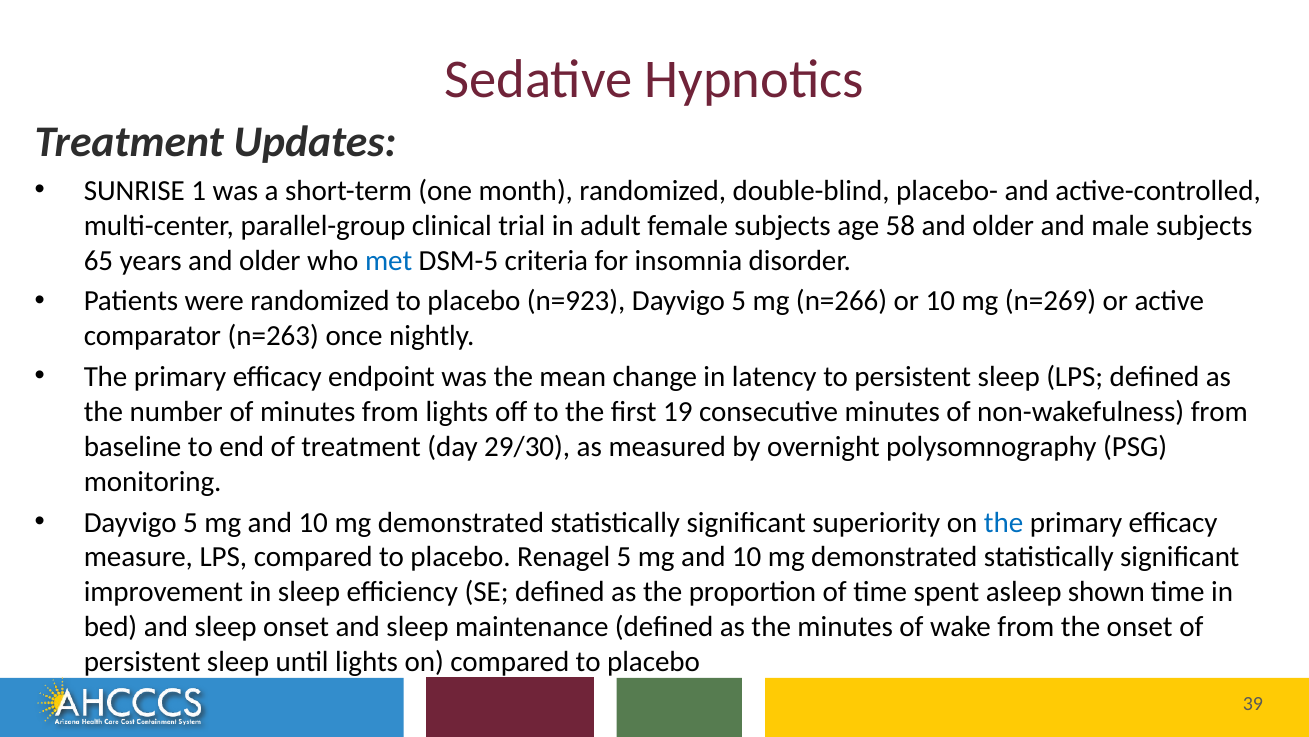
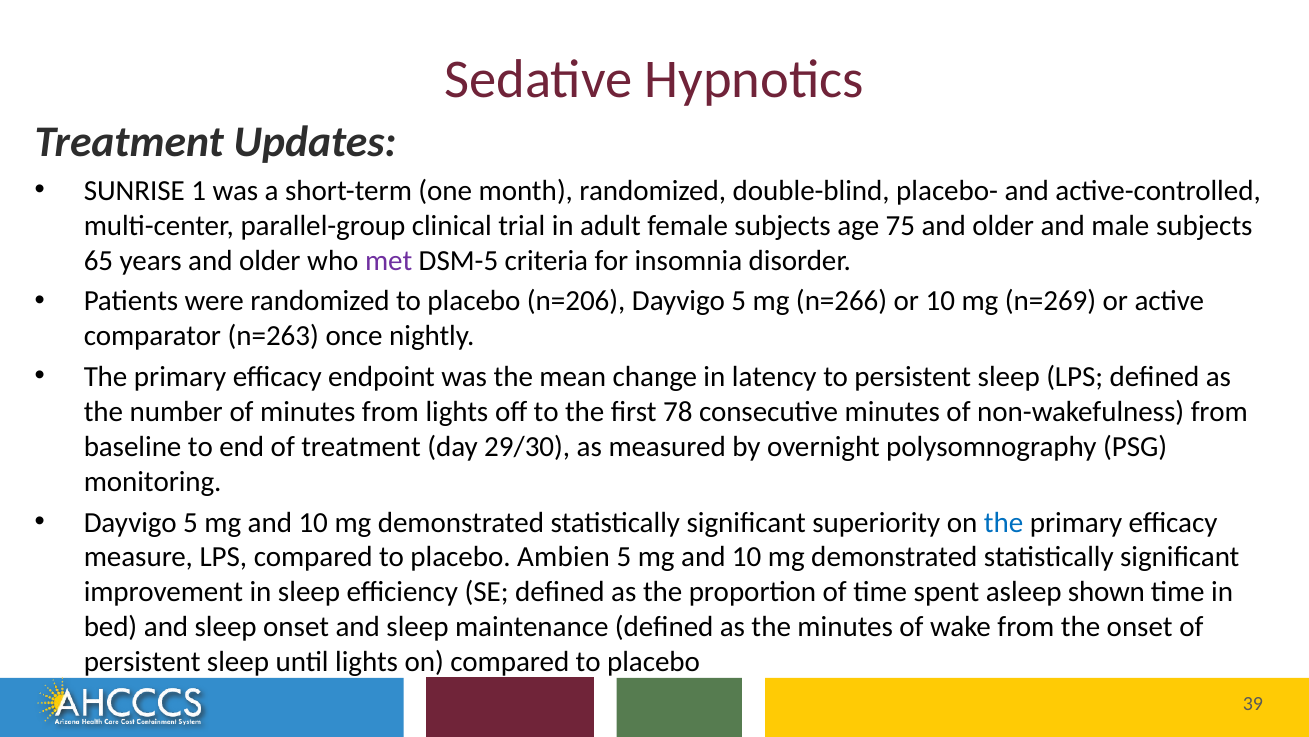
58: 58 -> 75
met colour: blue -> purple
n=923: n=923 -> n=206
19: 19 -> 78
Renagel: Renagel -> Ambien
